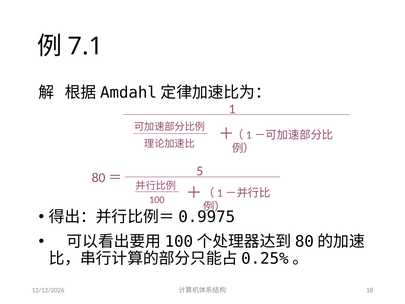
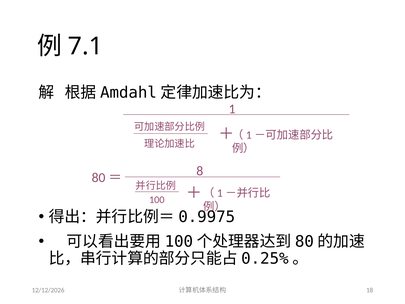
5: 5 -> 8
